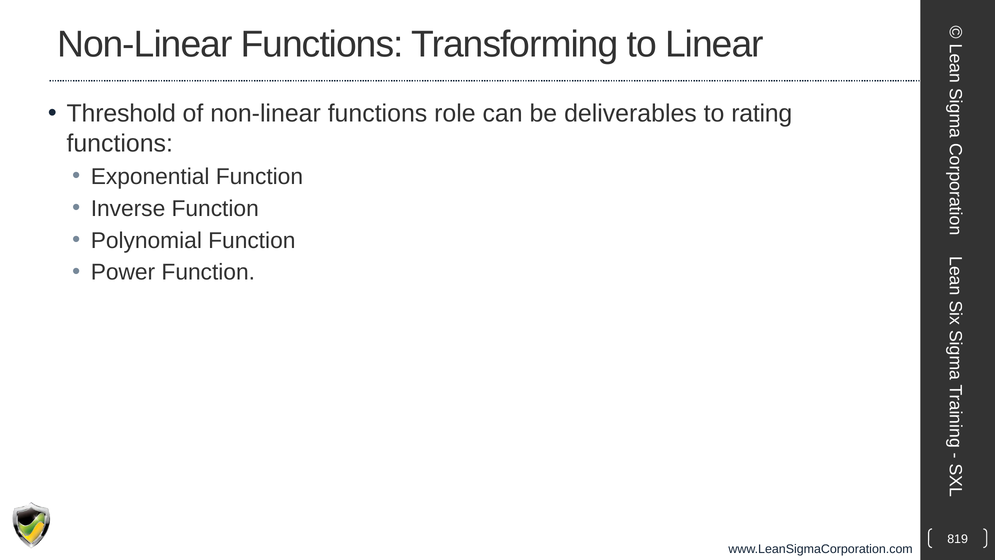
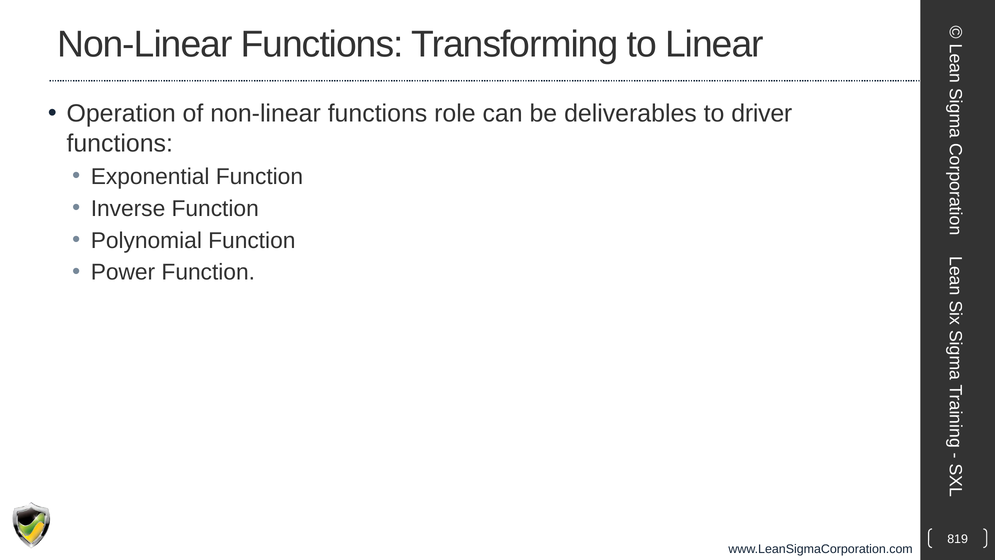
Threshold: Threshold -> Operation
rating: rating -> driver
